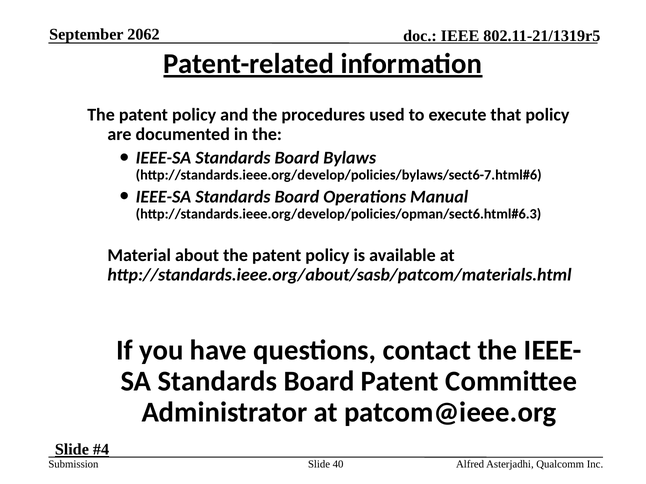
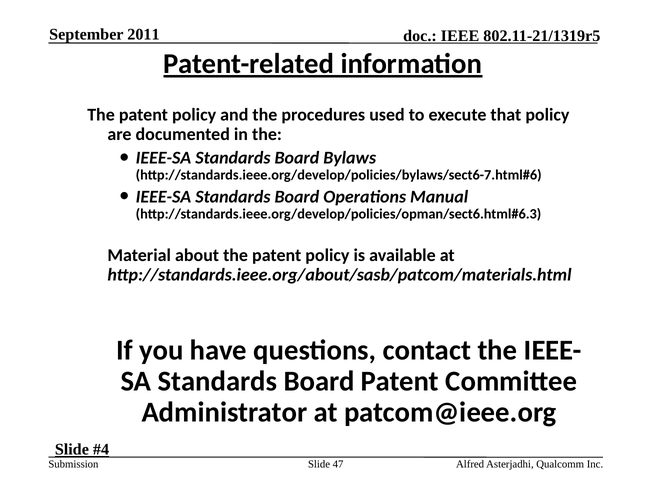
2062: 2062 -> 2011
40: 40 -> 47
